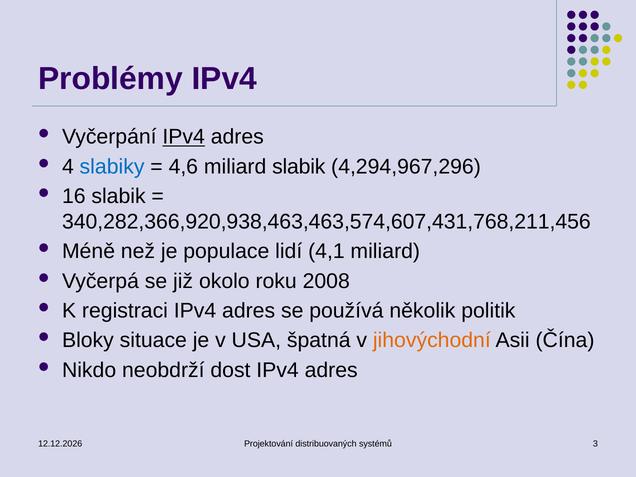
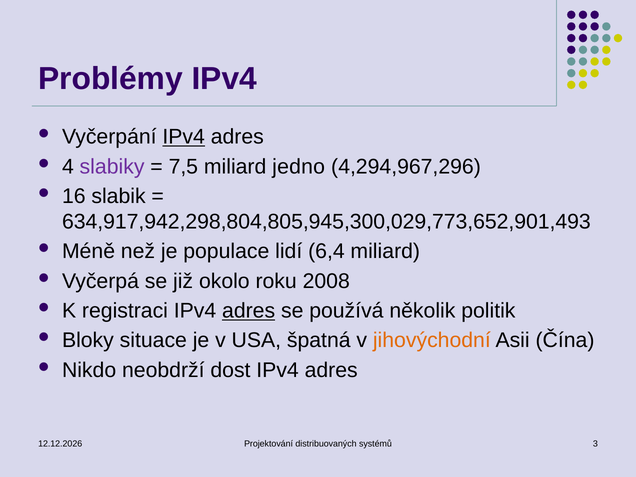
slabiky colour: blue -> purple
4,6: 4,6 -> 7,5
miliard slabik: slabik -> jedno
340,282,366,920,938,463,463,574,607,431,768,211,456: 340,282,366,920,938,463,463,574,607,431,768,211,456 -> 634,917,942,298,804,805,945,300,029,773,652,901,493
4,1: 4,1 -> 6,4
adres at (249, 311) underline: none -> present
